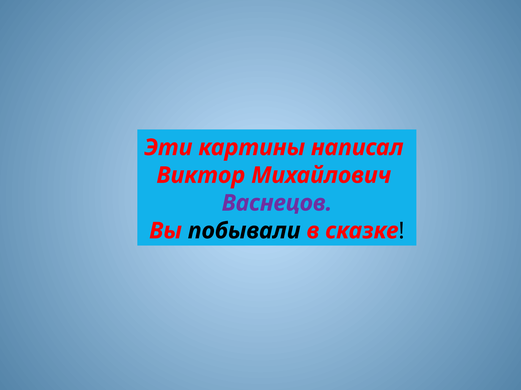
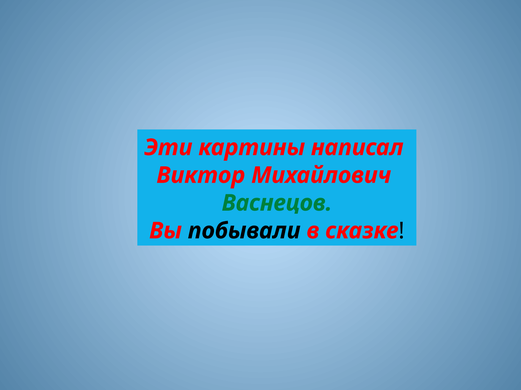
Васнецов colour: purple -> green
